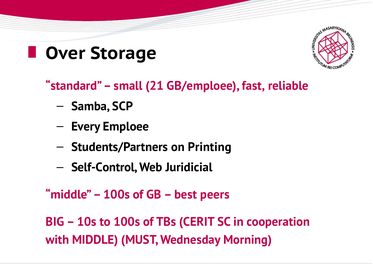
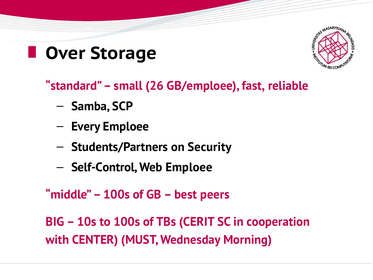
21: 21 -> 26
Printing: Printing -> Security
Web Juridicial: Juridicial -> Emploee
with MIDDLE: MIDDLE -> CENTER
